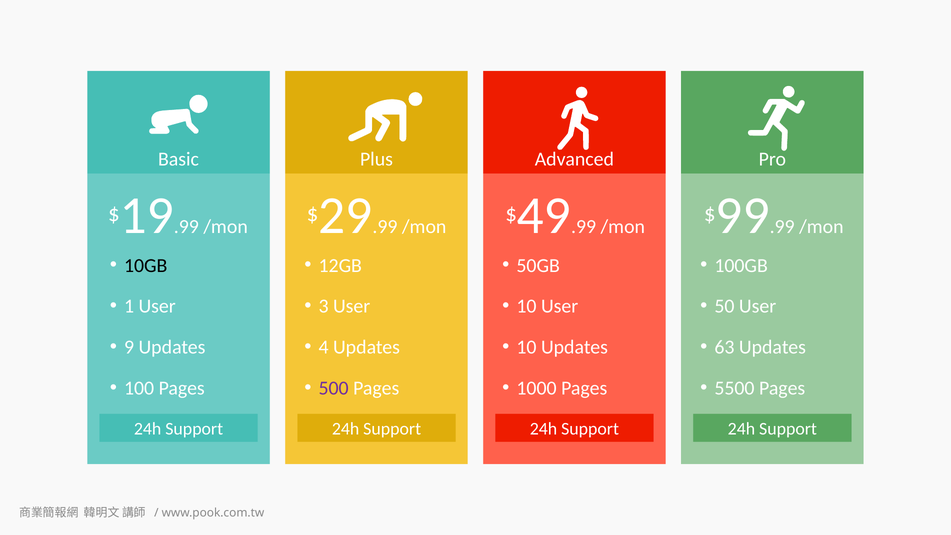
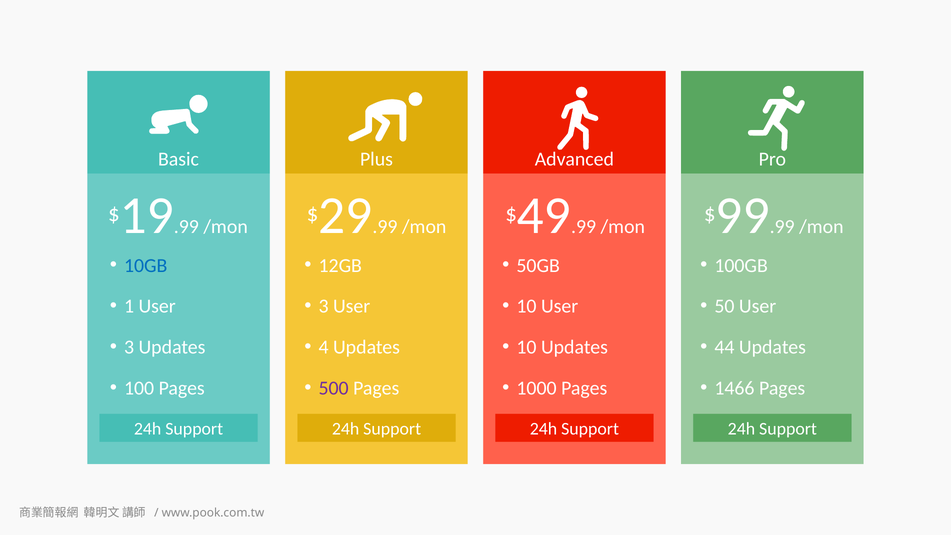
10GB colour: black -> blue
9 at (129, 347): 9 -> 3
63: 63 -> 44
5500: 5500 -> 1466
